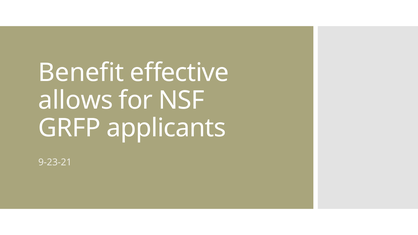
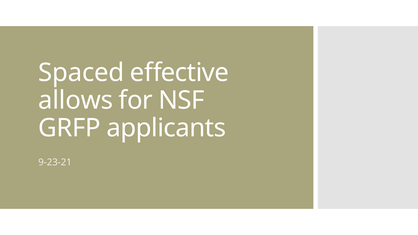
Benefit: Benefit -> Spaced
